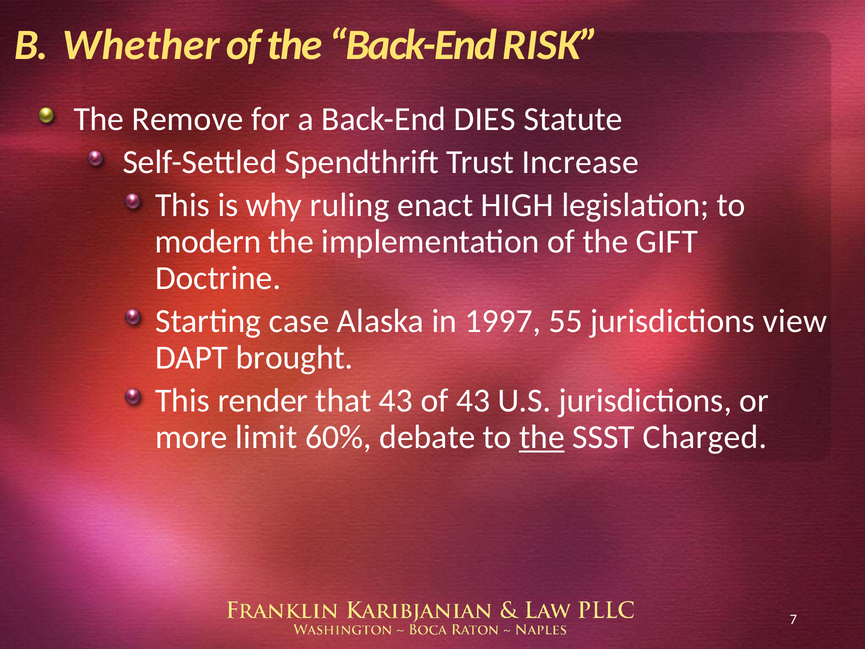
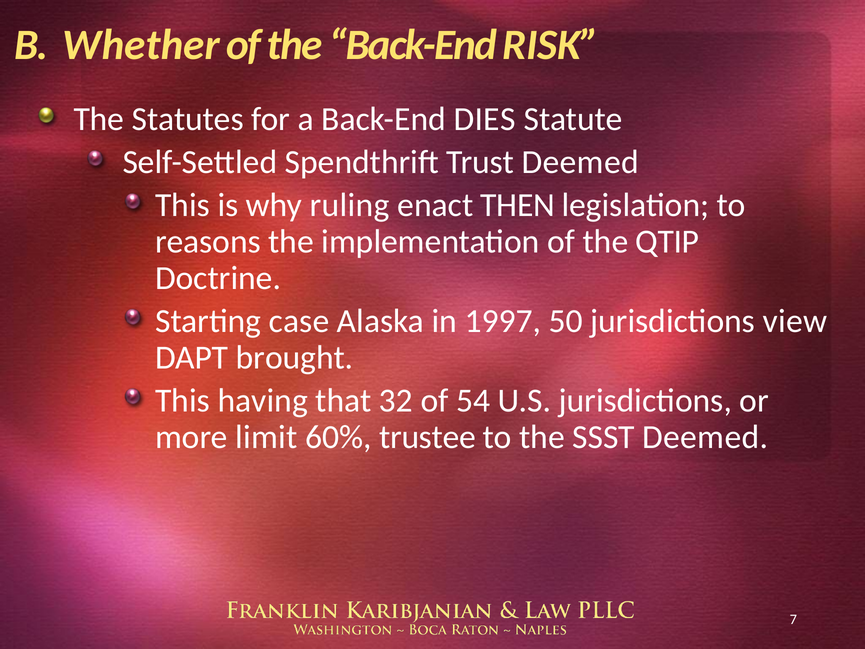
Remove: Remove -> Statutes
Trust Increase: Increase -> Deemed
HIGH: HIGH -> THEN
modern: modern -> reasons
GIFT: GIFT -> QTIP
55: 55 -> 50
render: render -> having
that 43: 43 -> 32
of 43: 43 -> 54
debate: debate -> trustee
the at (542, 437) underline: present -> none
SSST Charged: Charged -> Deemed
